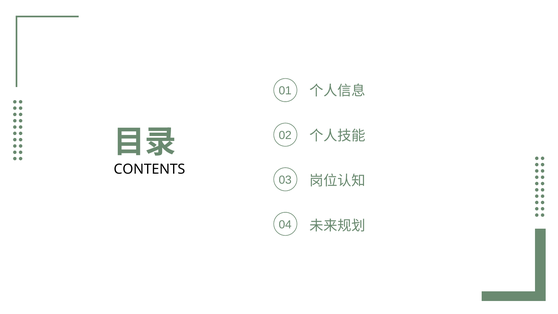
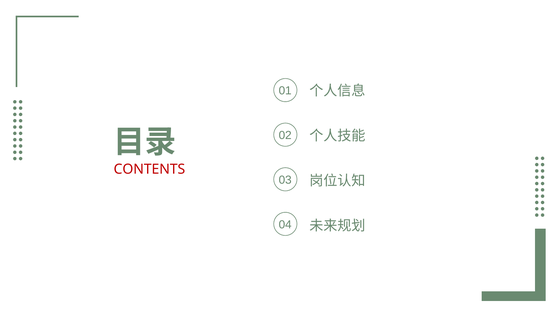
CONTENTS colour: black -> red
